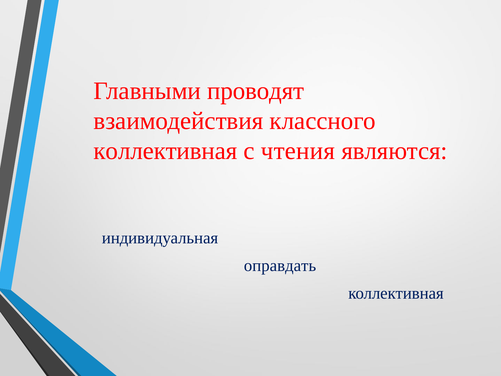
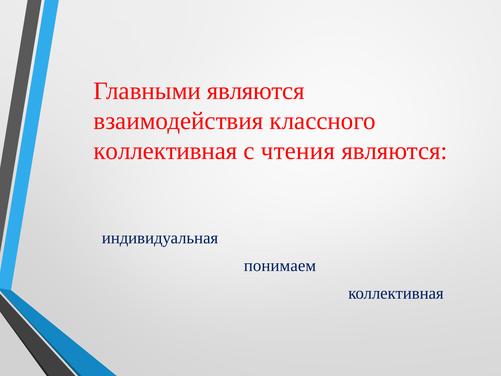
Главными проводят: проводят -> являются
оправдать: оправдать -> понимаем
